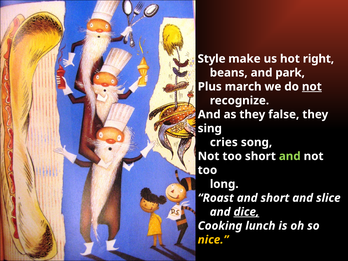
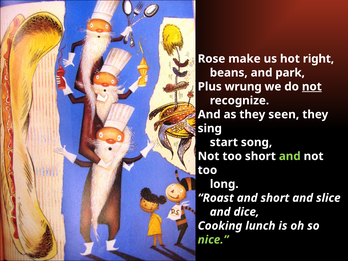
Style: Style -> Rose
march: march -> wrung
false: false -> seen
cries: cries -> start
dice underline: present -> none
nice colour: yellow -> light green
